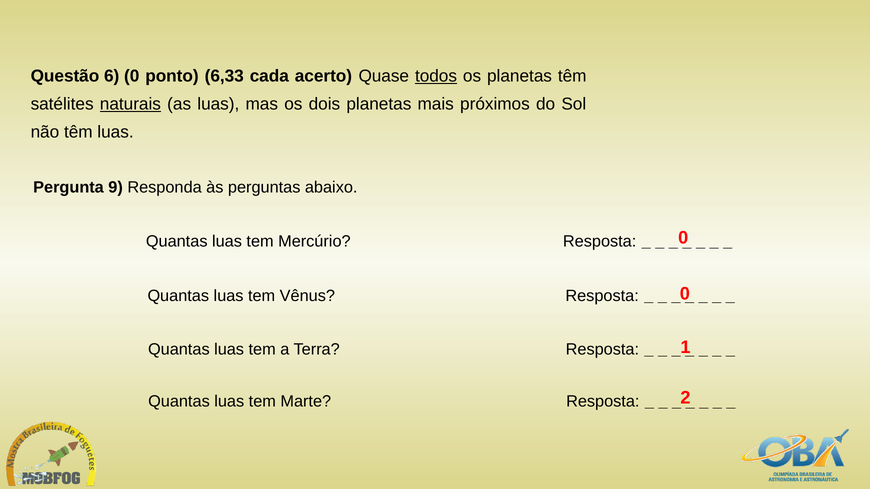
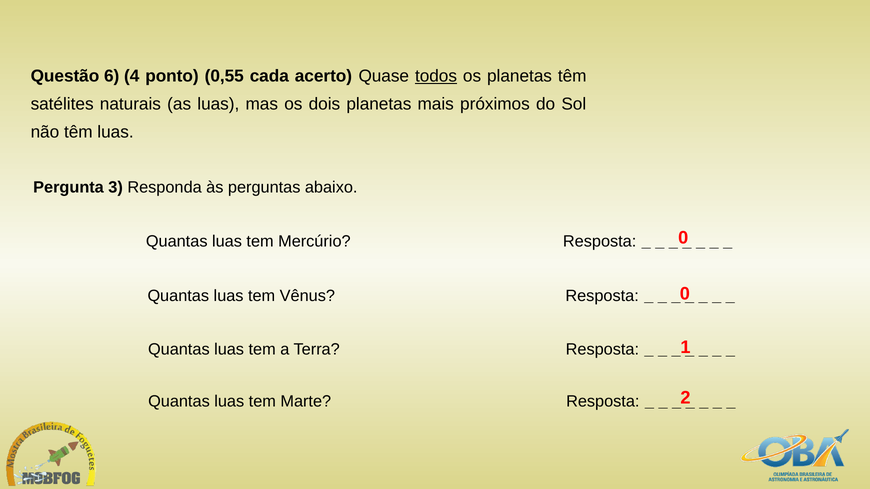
6 0: 0 -> 4
6,33: 6,33 -> 0,55
naturais underline: present -> none
9: 9 -> 3
